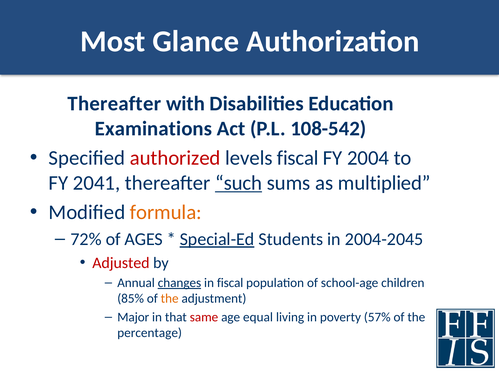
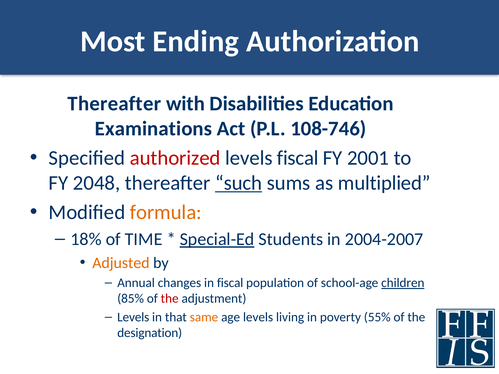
Glance: Glance -> Ending
108-542: 108-542 -> 108-746
2004: 2004 -> 2001
2041: 2041 -> 2048
72%: 72% -> 18%
AGES: AGES -> TIME
2004-2045: 2004-2045 -> 2004-2007
Adjusted colour: red -> orange
changes underline: present -> none
children underline: none -> present
the at (170, 299) colour: orange -> red
Major at (133, 317): Major -> Levels
same colour: red -> orange
age equal: equal -> levels
57%: 57% -> 55%
percentage: percentage -> designation
